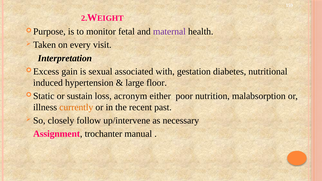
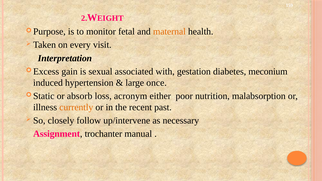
maternal colour: purple -> orange
nutritional: nutritional -> meconium
floor: floor -> once
sustain: sustain -> absorb
